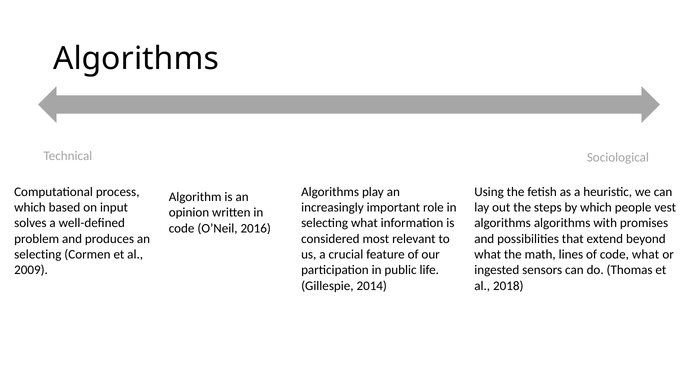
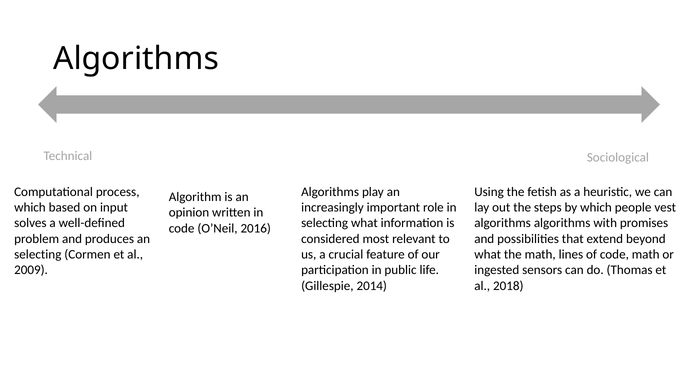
code what: what -> math
